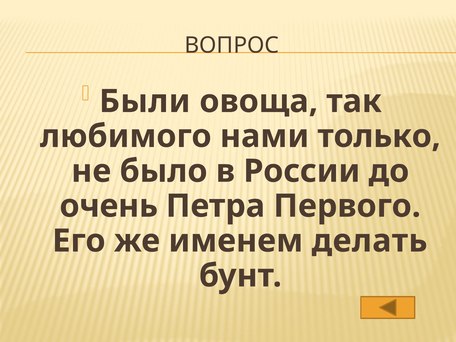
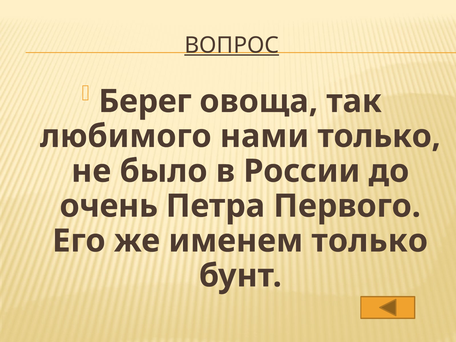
ВОПРОС underline: none -> present
Были: Были -> Берег
именем делать: делать -> только
